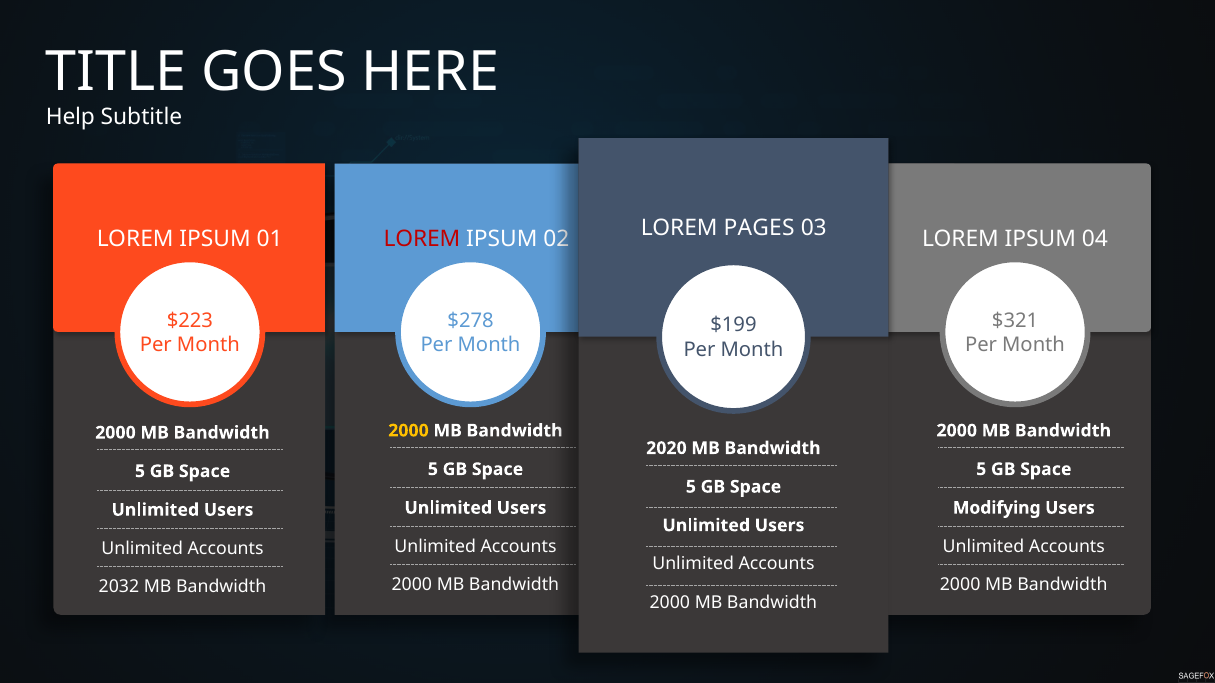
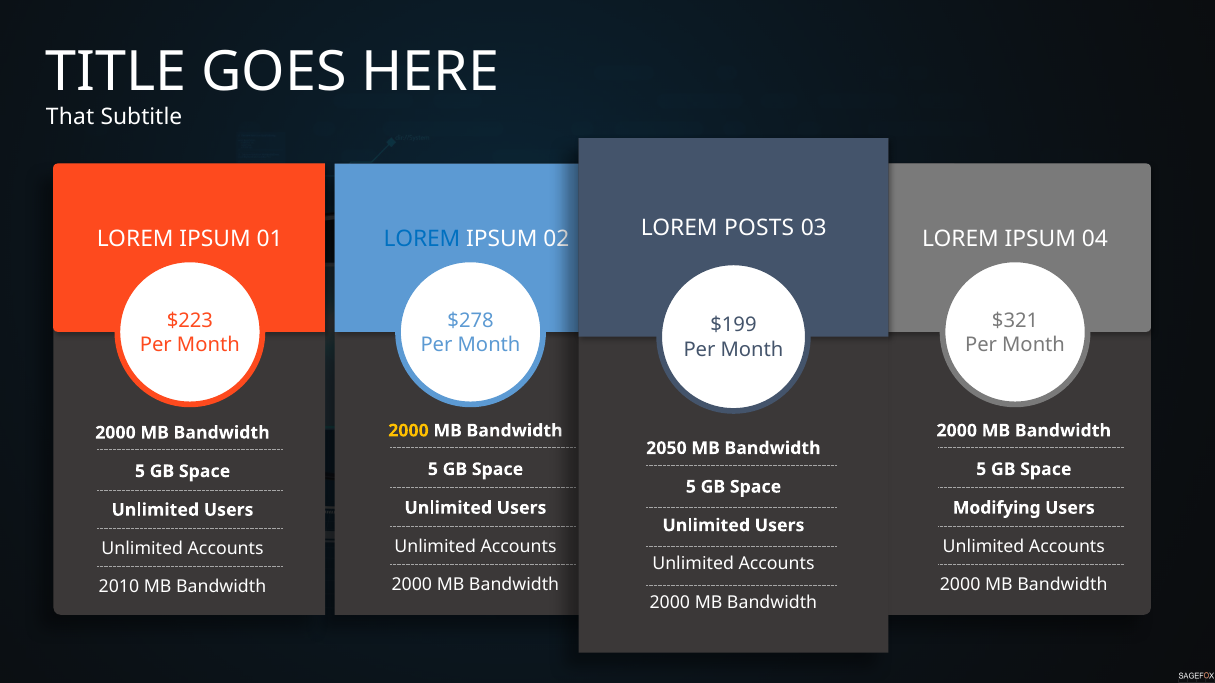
Help: Help -> That
PAGES: PAGES -> POSTS
LOREM at (422, 239) colour: red -> blue
2020: 2020 -> 2050
2032: 2032 -> 2010
